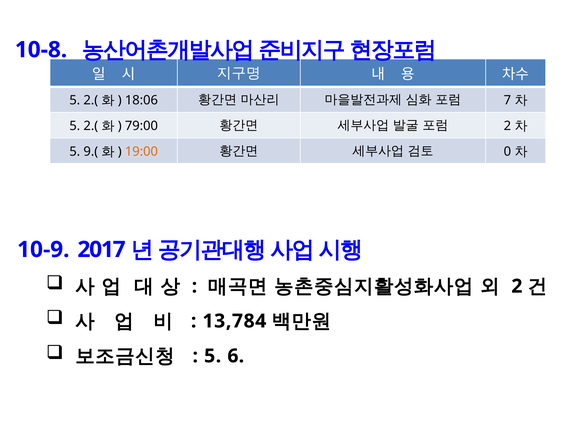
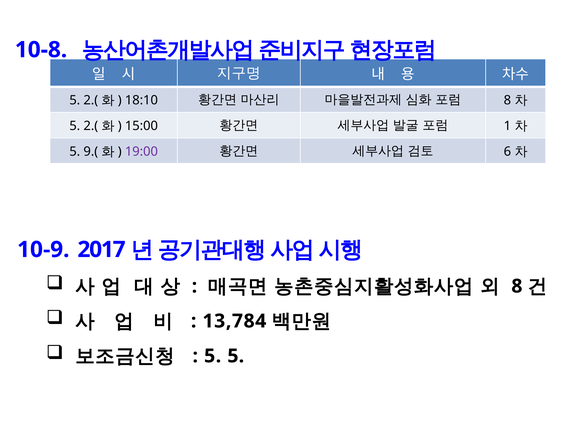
18:06: 18:06 -> 18:10
7 at (507, 100): 7 -> 8
79:00: 79:00 -> 15:00
2 at (507, 126): 2 -> 1
19:00 colour: orange -> purple
0: 0 -> 6
2 at (517, 287): 2 -> 8
5 6: 6 -> 5
